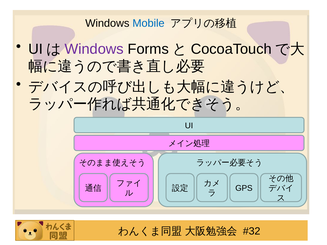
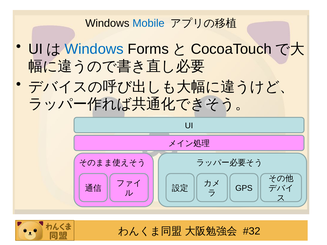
Windows at (94, 49) colour: purple -> blue
